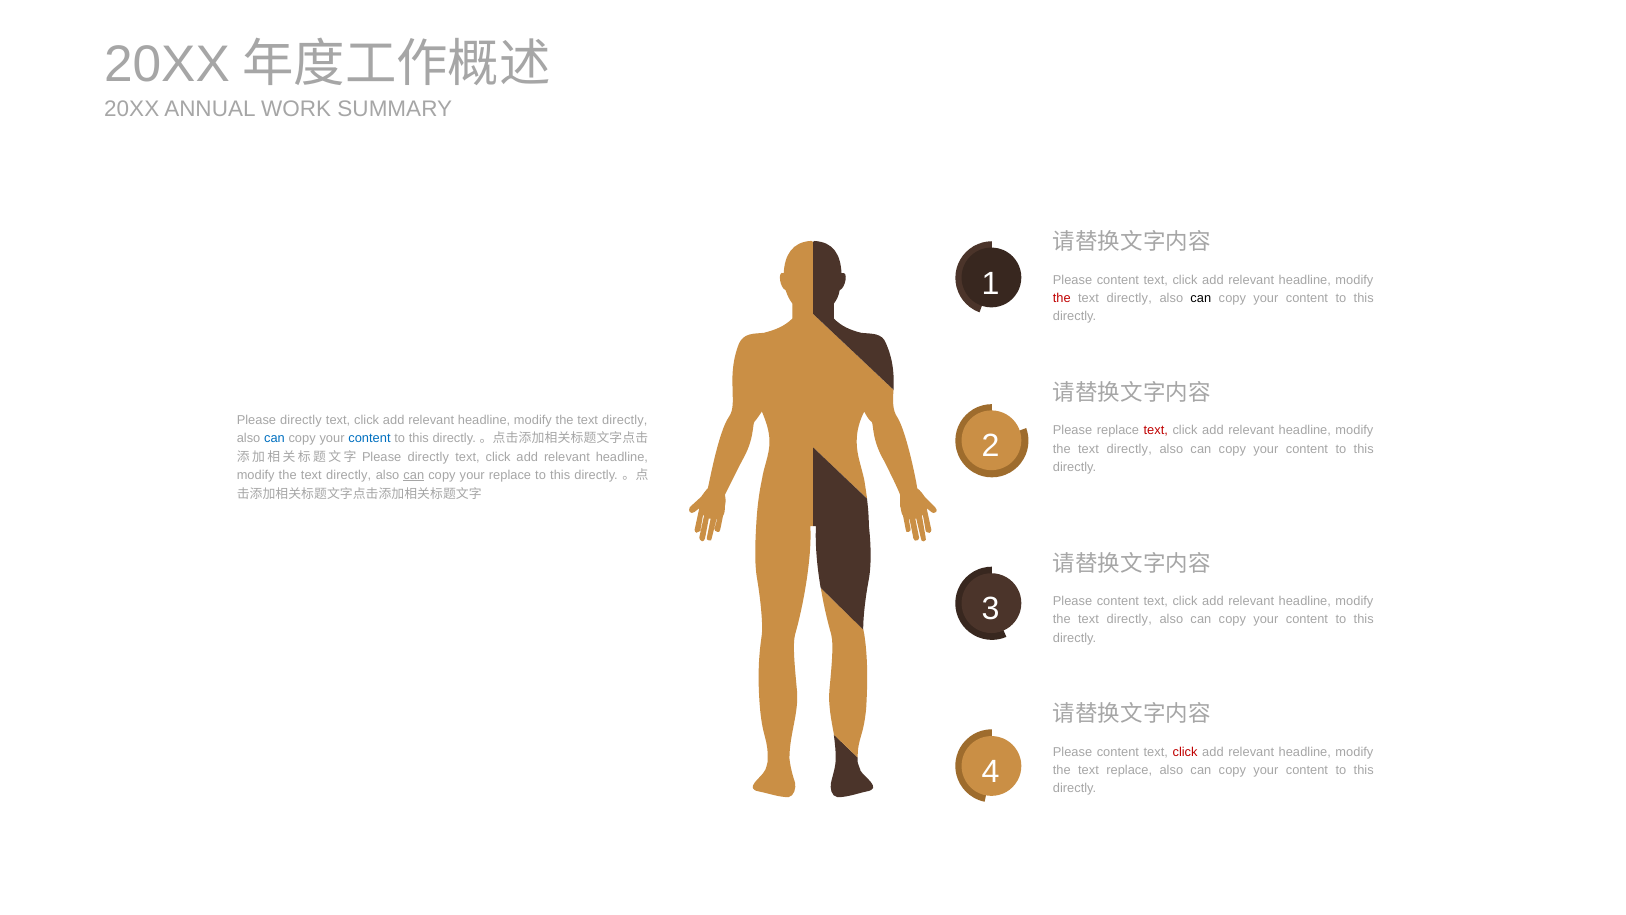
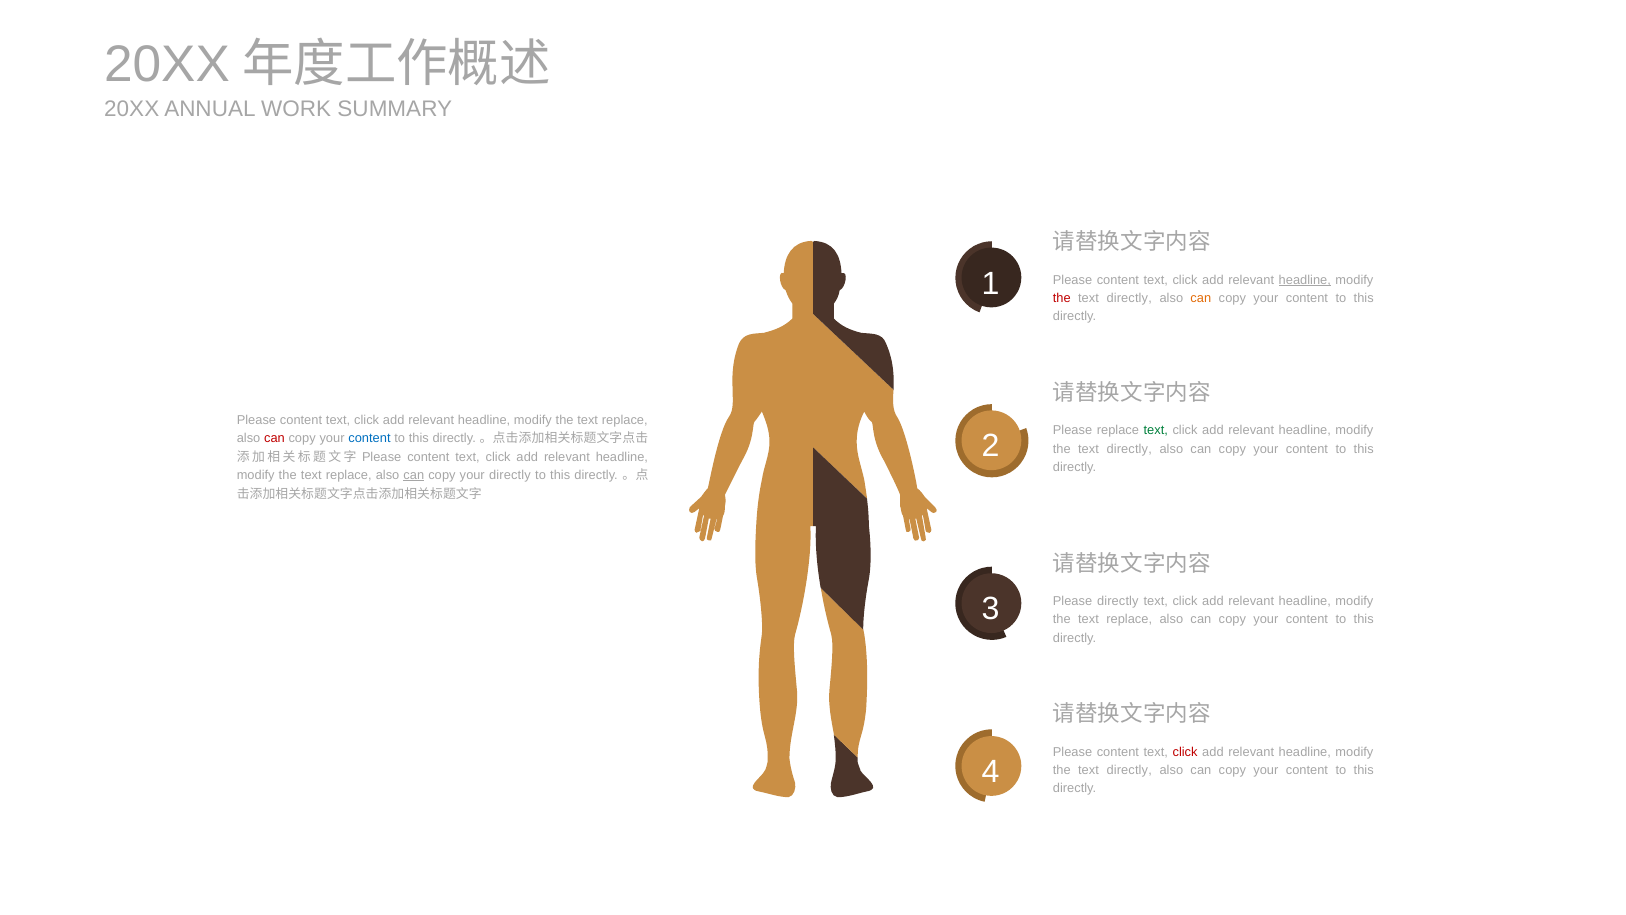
headline at (1305, 280) underline: none -> present
can at (1201, 298) colour: black -> orange
directly at (301, 420): directly -> content
directly at (625, 420): directly -> replace
text at (1156, 430) colour: red -> green
can at (274, 438) colour: blue -> red
directly at (428, 457): directly -> content
directly at (349, 475): directly -> replace
your replace: replace -> directly
content at (1118, 601): content -> directly
directly at (1129, 619): directly -> replace
replace at (1129, 770): replace -> directly
